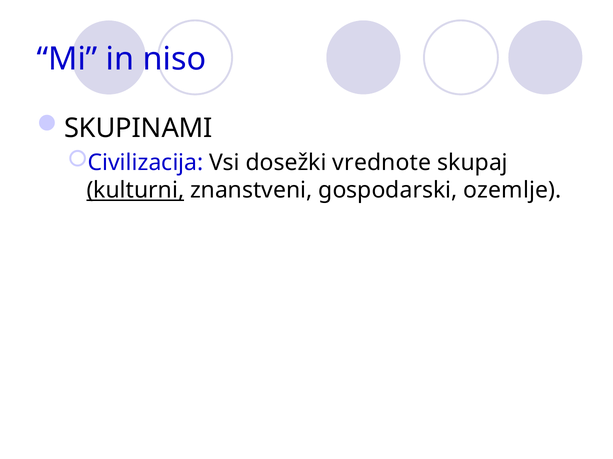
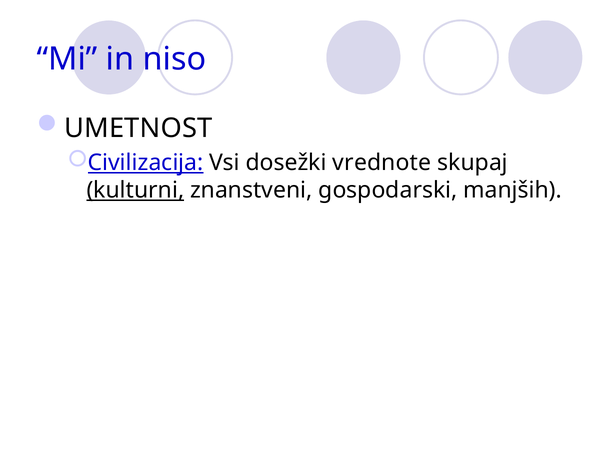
SKUPINAMI: SKUPINAMI -> UMETNOST
Civilizacija underline: none -> present
ozemlje: ozemlje -> manjših
